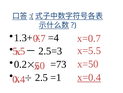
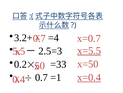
1.3+: 1.3+ -> 3.2+
x=5.5 underline: none -> present
=73: =73 -> =33
2.5 at (41, 77): 2.5 -> 0.7
